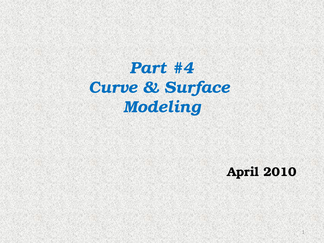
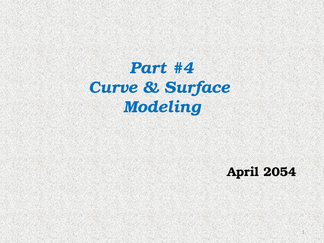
2010: 2010 -> 2054
